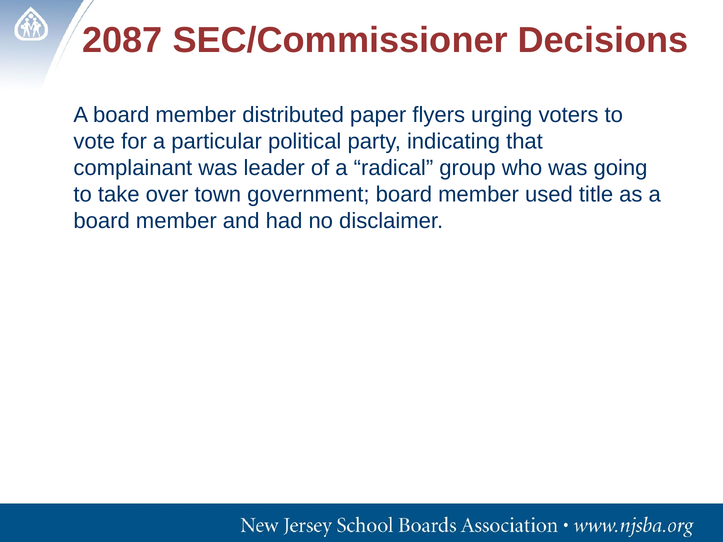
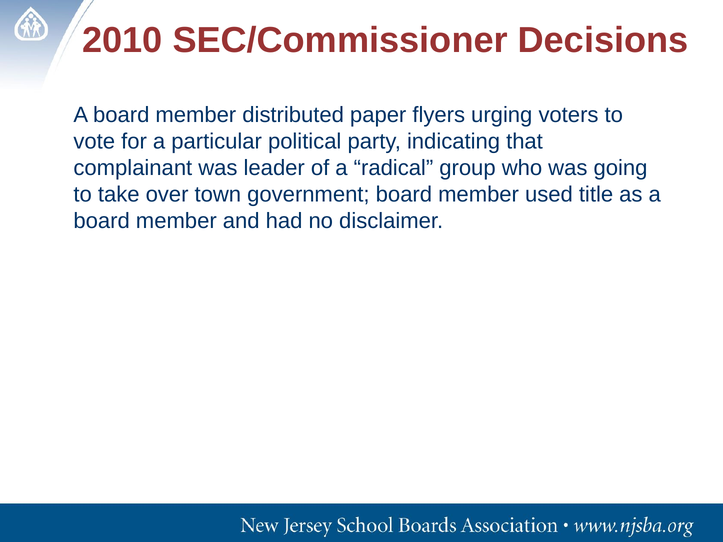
2087: 2087 -> 2010
